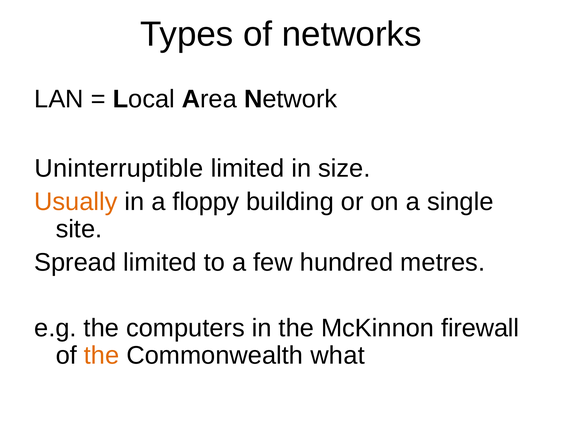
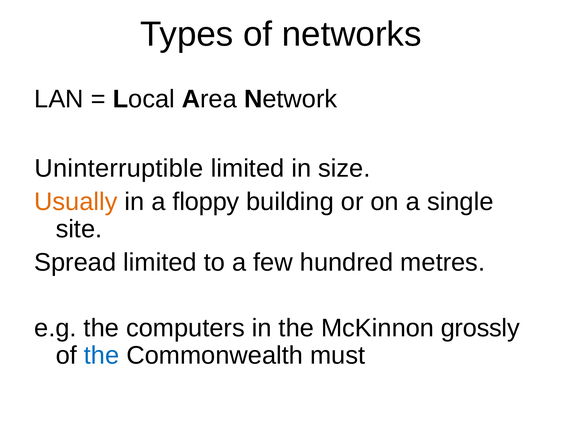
firewall: firewall -> grossly
the at (102, 356) colour: orange -> blue
what: what -> must
